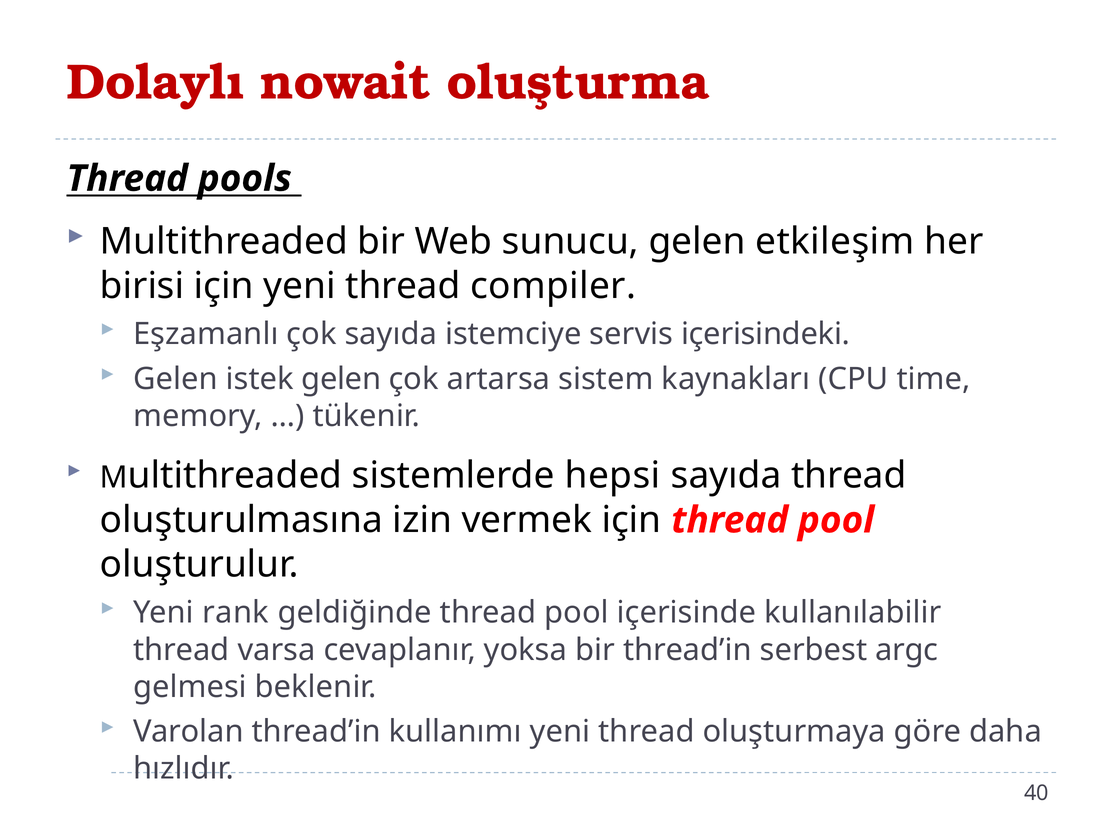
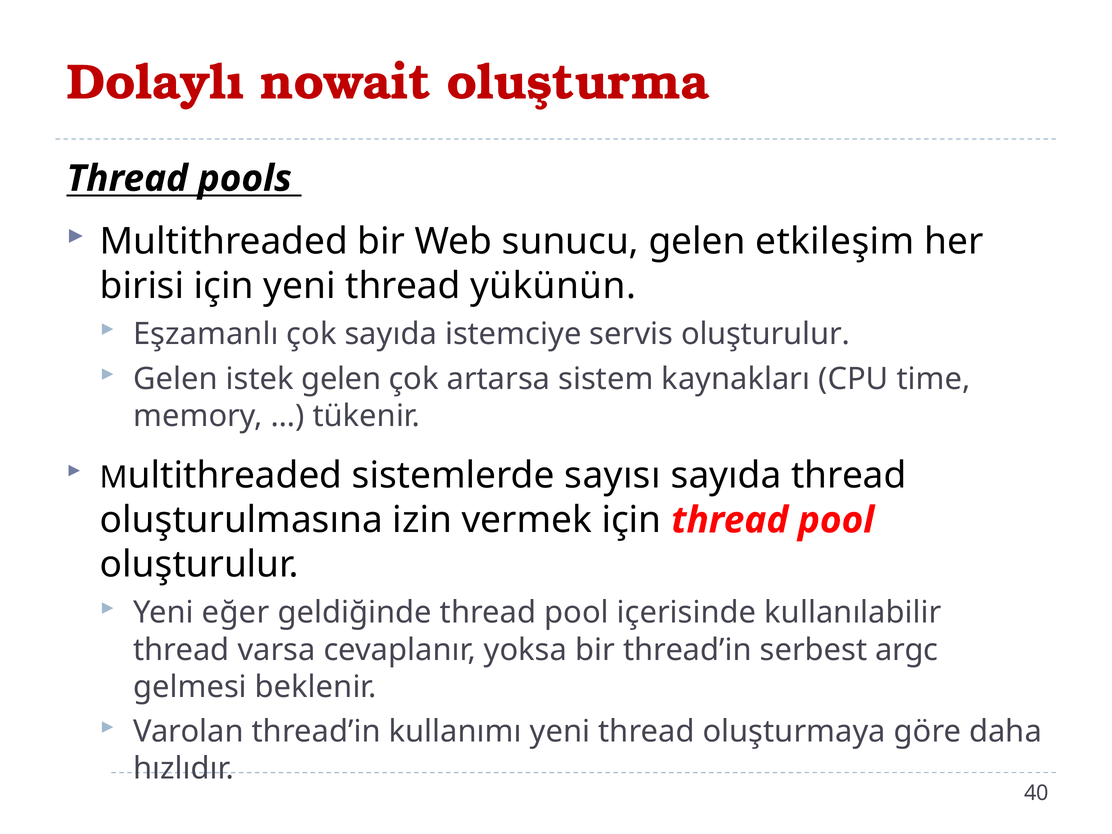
compiler: compiler -> yükünün
servis içerisindeki: içerisindeki -> oluşturulur
hepsi: hepsi -> sayısı
rank: rank -> eğer
